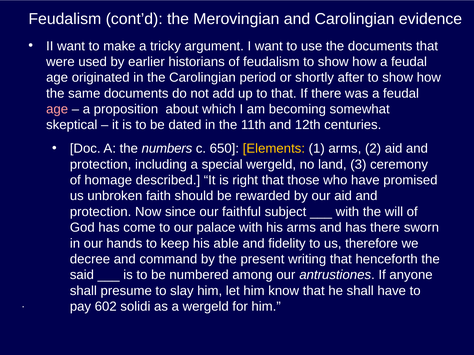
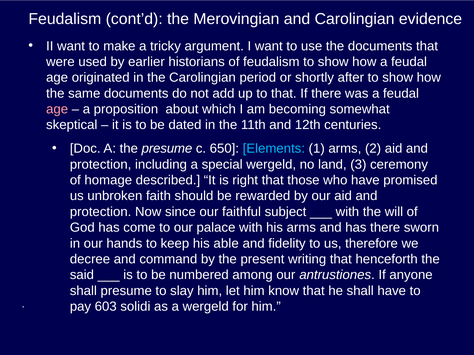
the numbers: numbers -> presume
Elements colour: yellow -> light blue
602: 602 -> 603
